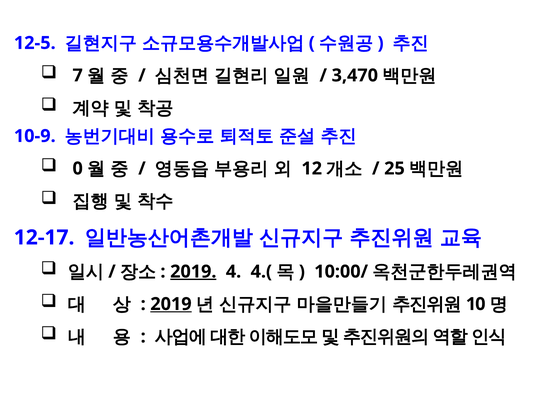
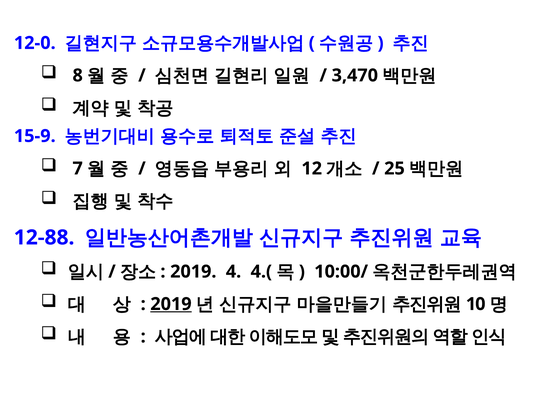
12-5: 12-5 -> 12-0
7: 7 -> 8
10-9: 10-9 -> 15-9
0: 0 -> 7
12-17: 12-17 -> 12-88
2019 at (193, 271) underline: present -> none
